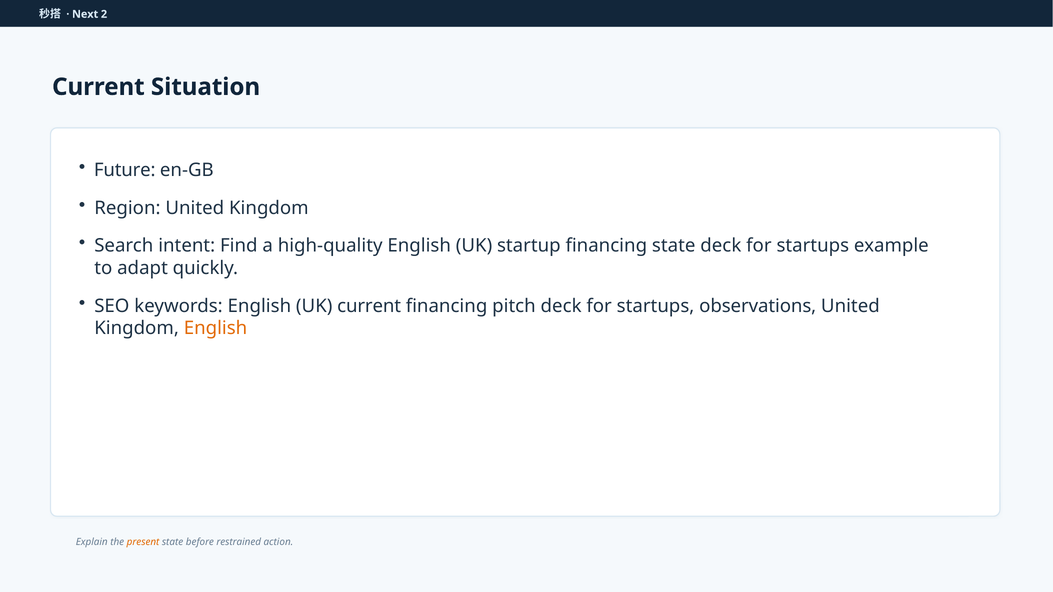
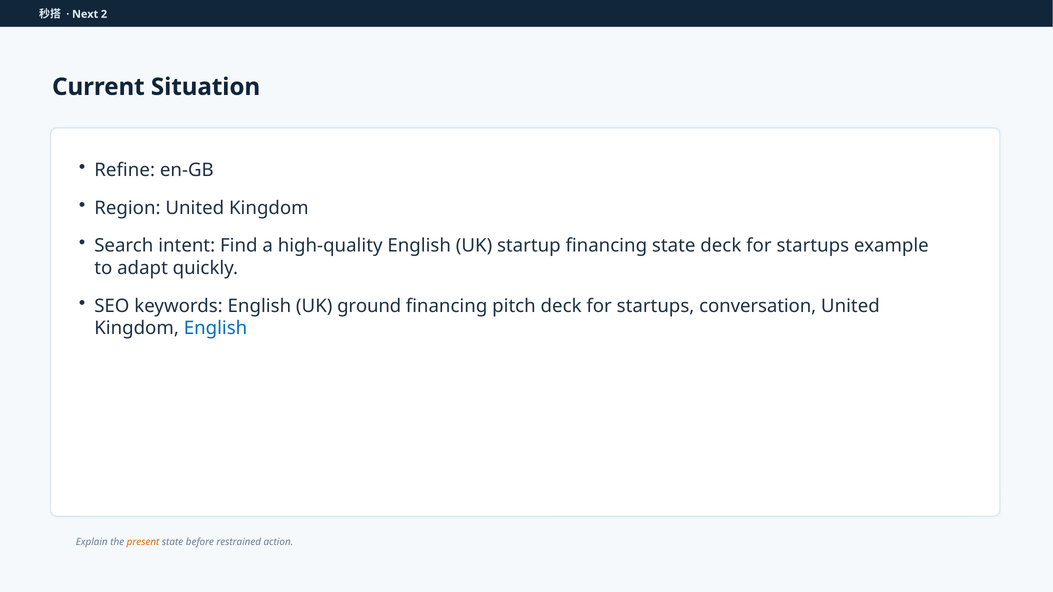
Future: Future -> Refine
UK current: current -> ground
observations: observations -> conversation
English at (216, 328) colour: orange -> blue
